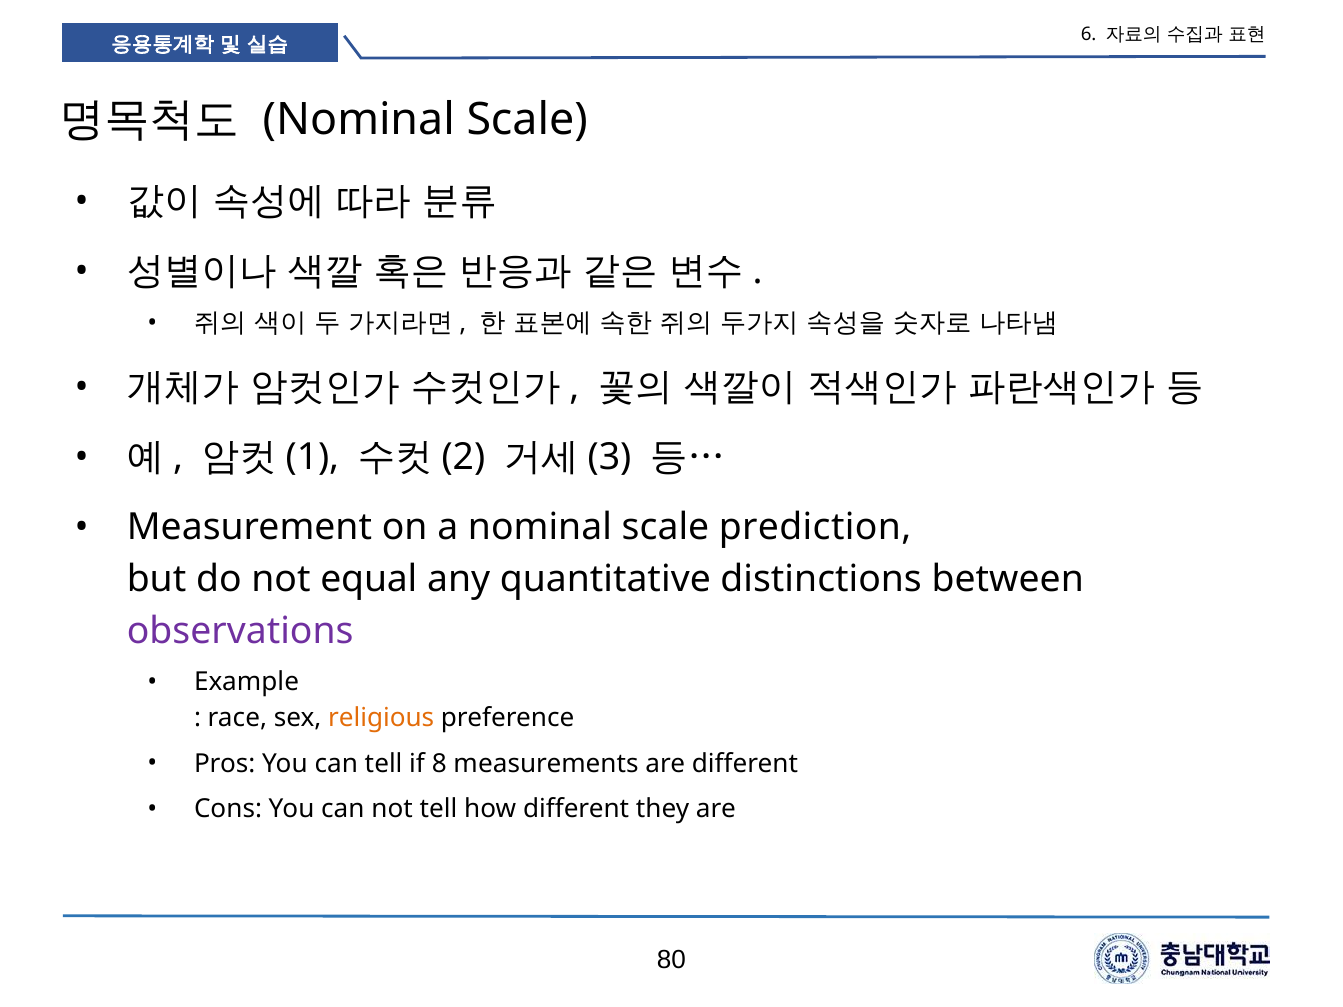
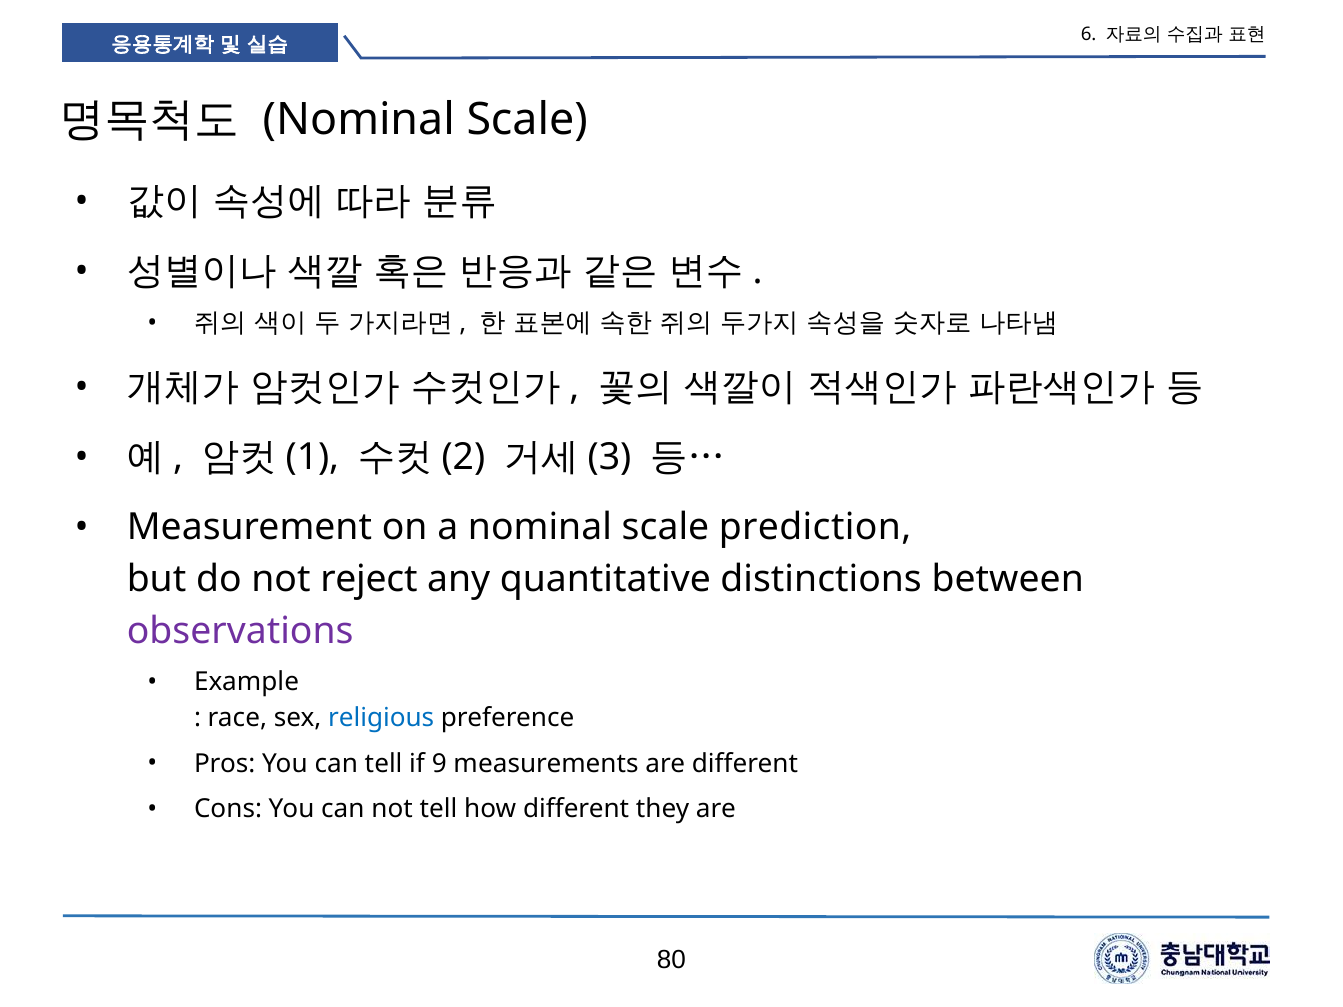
equal: equal -> reject
religious colour: orange -> blue
8: 8 -> 9
